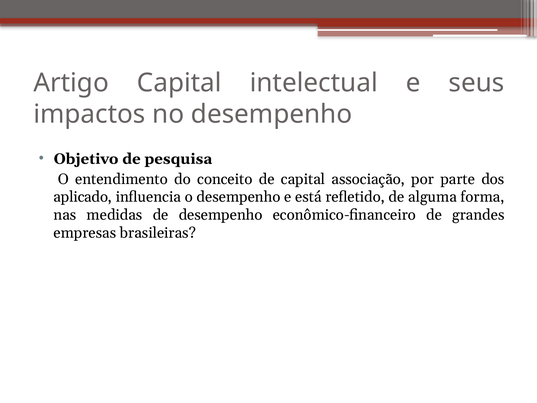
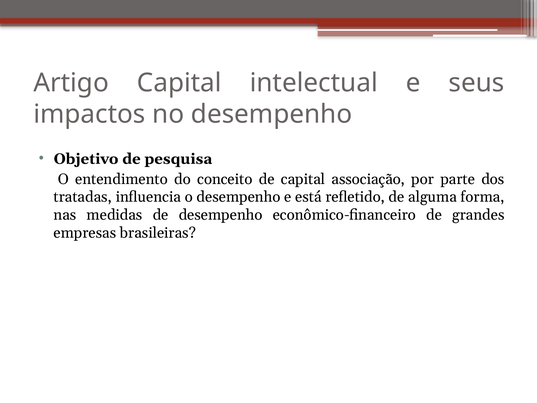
aplicado: aplicado -> tratadas
